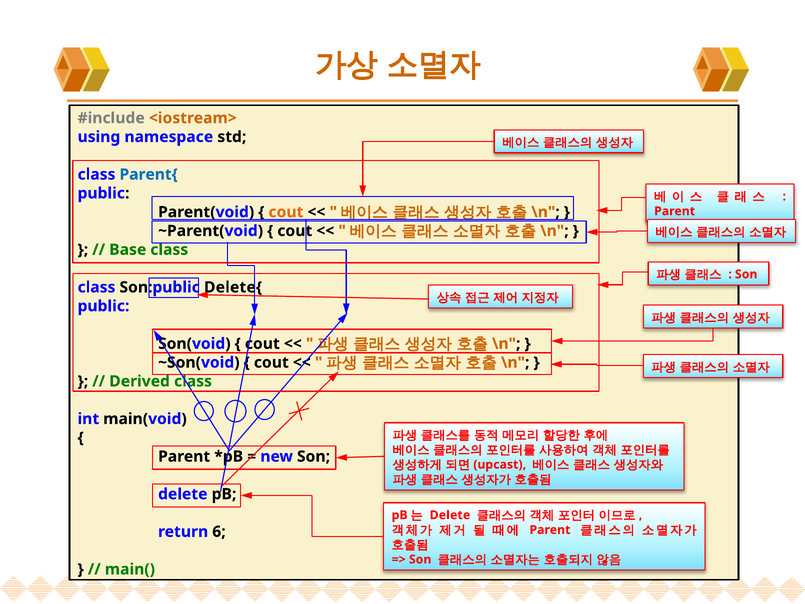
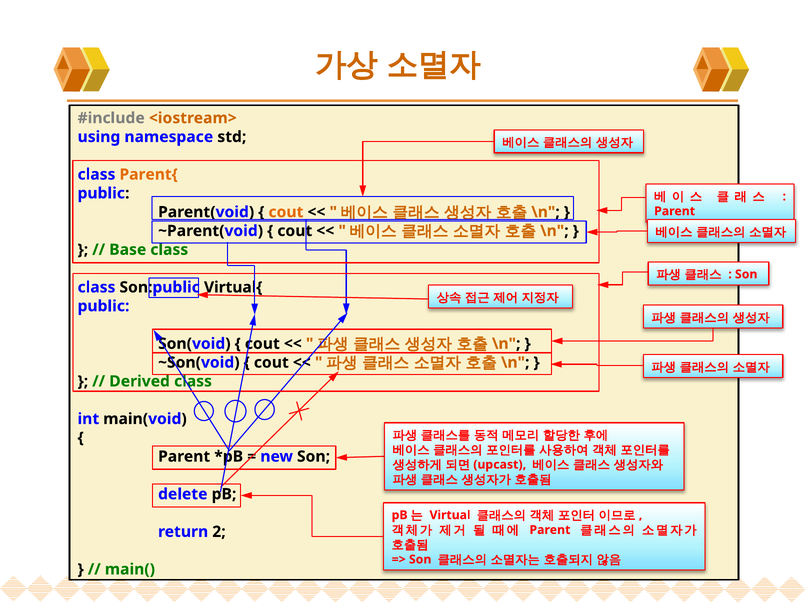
Parent{ colour: blue -> orange
Delete{: Delete{ -> Virtual{
Delete at (450, 515): Delete -> Virtual
6: 6 -> 2
